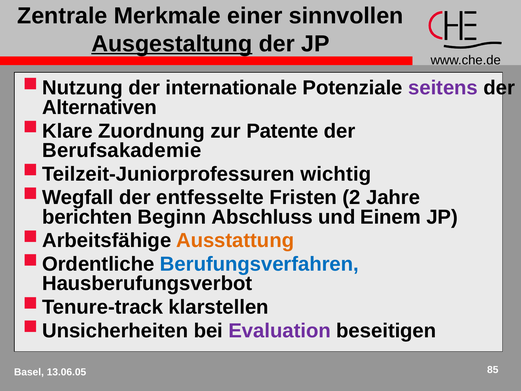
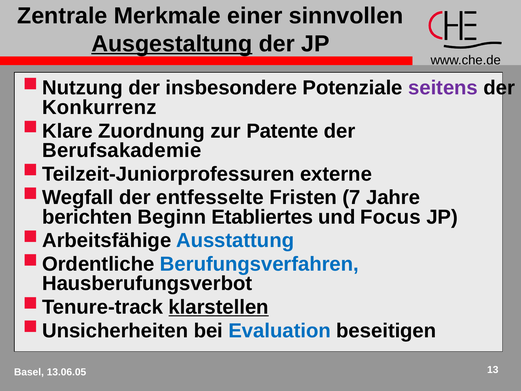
internationale: internationale -> insbesondere
Alternativen: Alternativen -> Konkurrenz
wichtig: wichtig -> externe
2: 2 -> 7
Abschluss: Abschluss -> Etabliertes
Einem: Einem -> Focus
Ausstattung colour: orange -> blue
klarstellen underline: none -> present
Evaluation colour: purple -> blue
85: 85 -> 13
